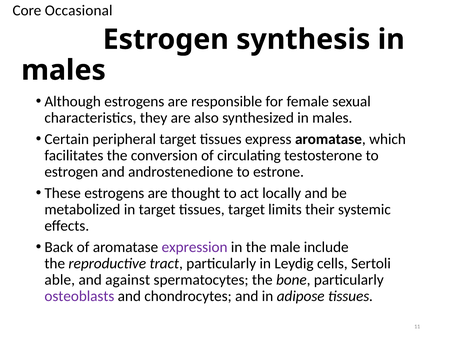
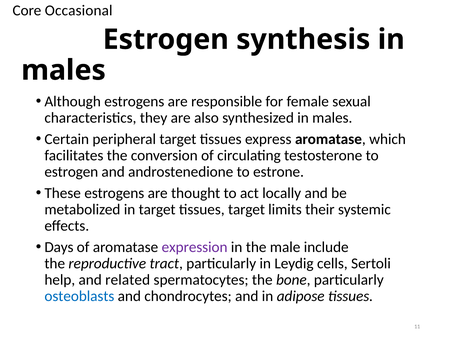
Back: Back -> Days
able: able -> help
against: against -> related
osteoblasts colour: purple -> blue
